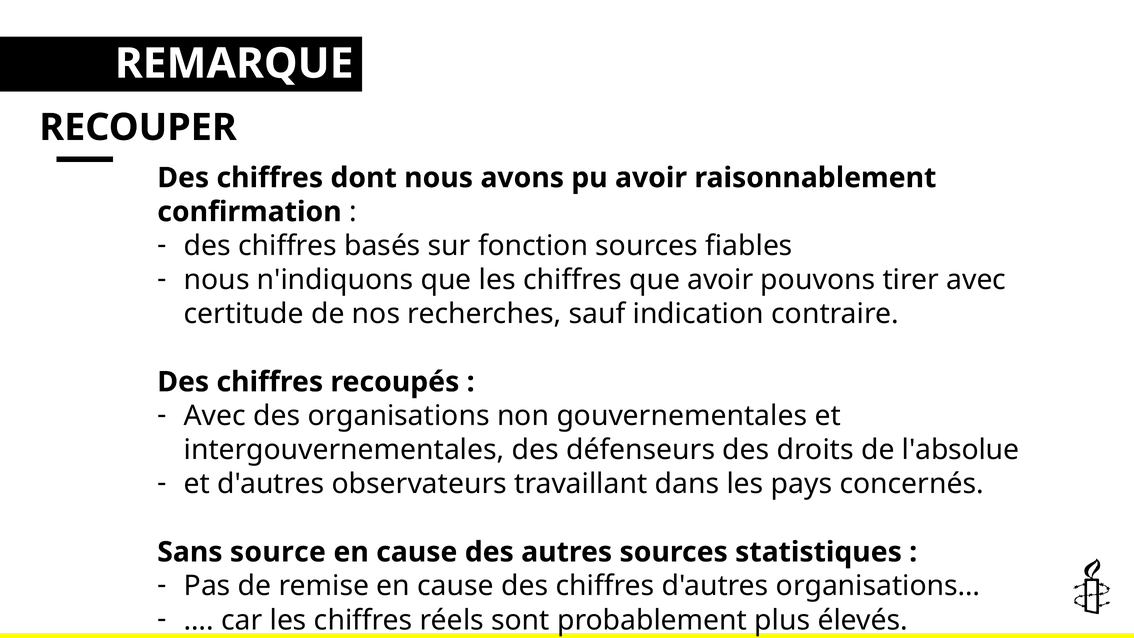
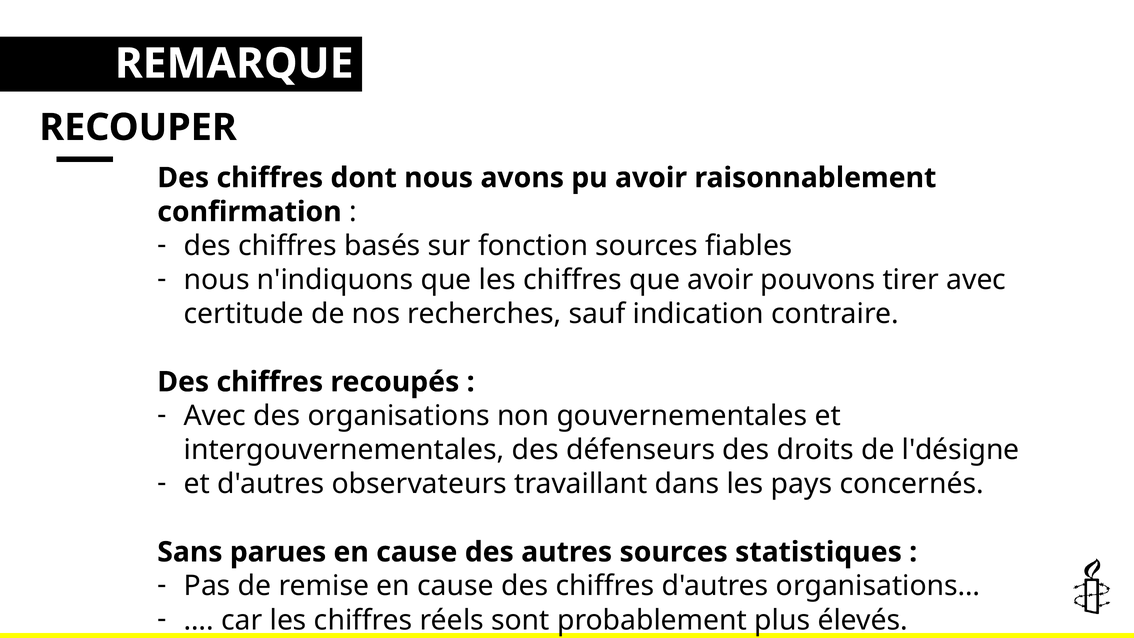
l'absolue: l'absolue -> l'désigne
source: source -> parues
